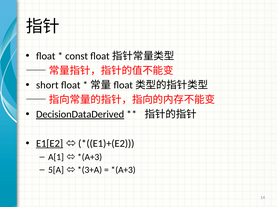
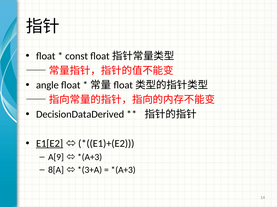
short: short -> angle
DecisionDataDerived underline: present -> none
A[1: A[1 -> A[9
5[A: 5[A -> 8[A
